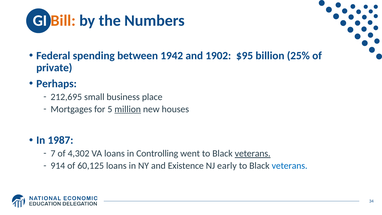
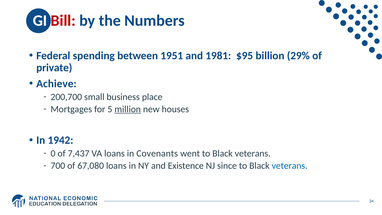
Bill colour: orange -> red
1942: 1942 -> 1951
1902: 1902 -> 1981
25%: 25% -> 29%
Perhaps: Perhaps -> Achieve
212,695: 212,695 -> 200,700
1987: 1987 -> 1942
7: 7 -> 0
4,302: 4,302 -> 7,437
Controlling: Controlling -> Covenants
veterans at (253, 153) underline: present -> none
914: 914 -> 700
60,125: 60,125 -> 67,080
early: early -> since
